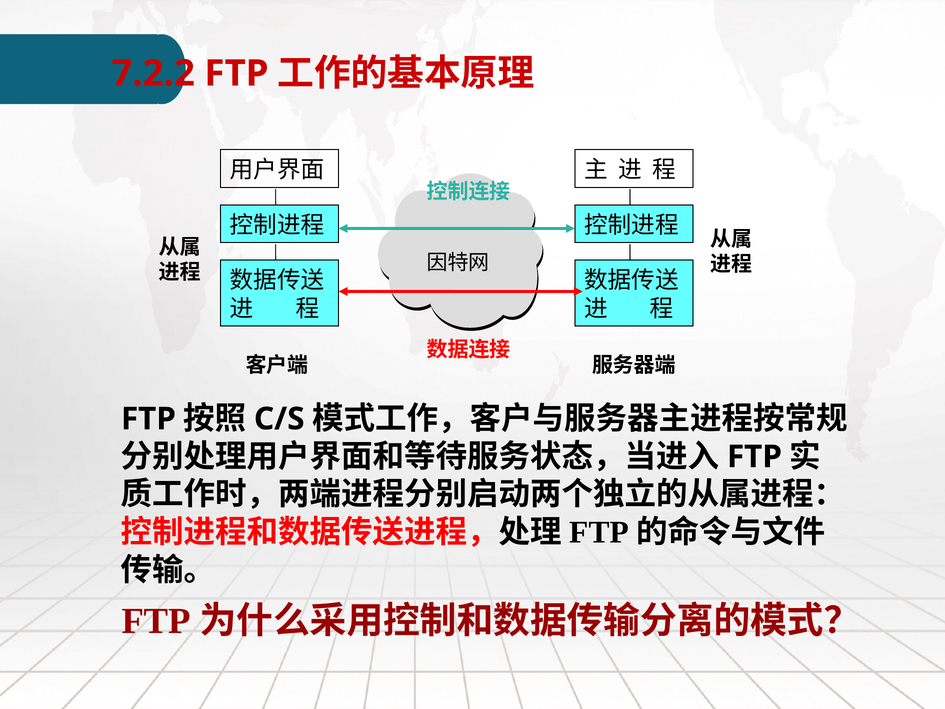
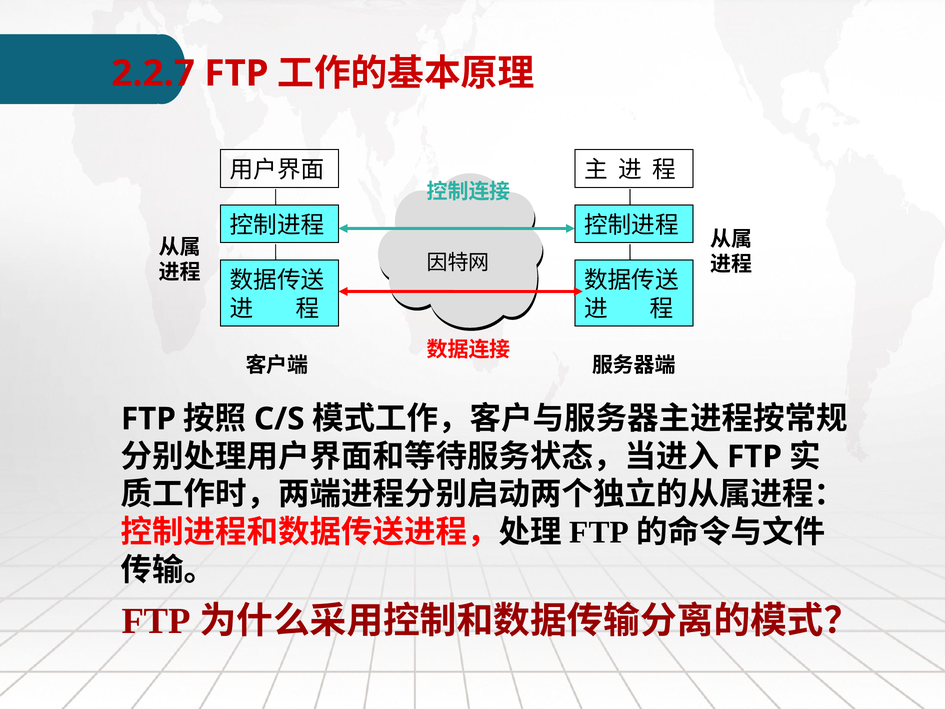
7.2.2: 7.2.2 -> 2.2.7
